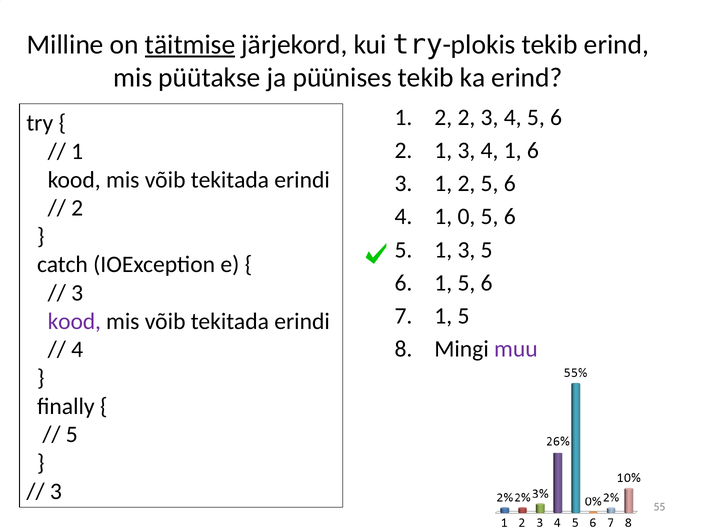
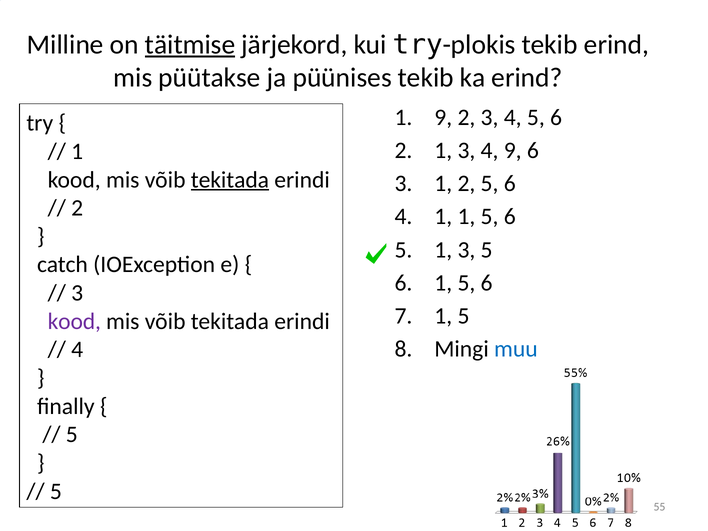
2 at (443, 118): 2 -> 9
3 4 1: 1 -> 9
tekitada at (230, 180) underline: none -> present
1 0: 0 -> 1
muu colour: purple -> blue
3 at (56, 491): 3 -> 5
